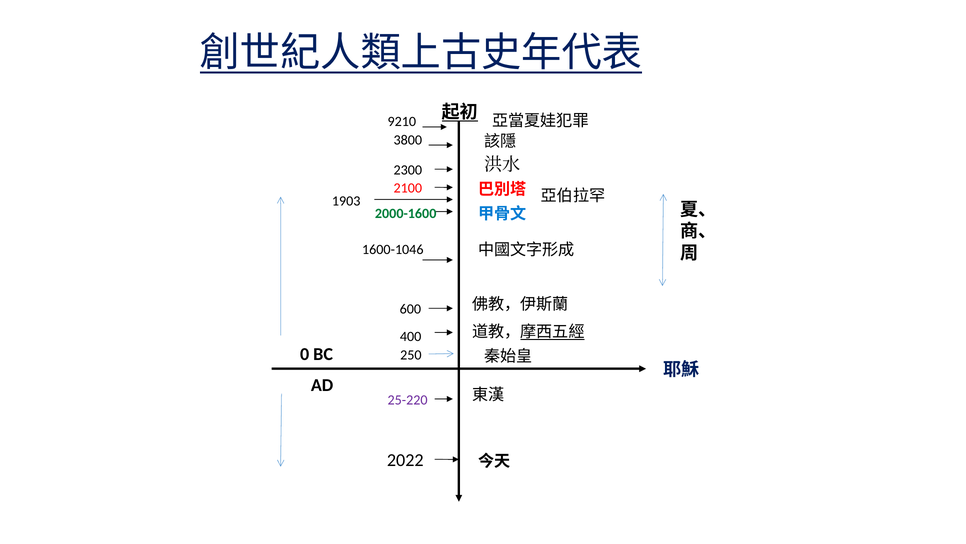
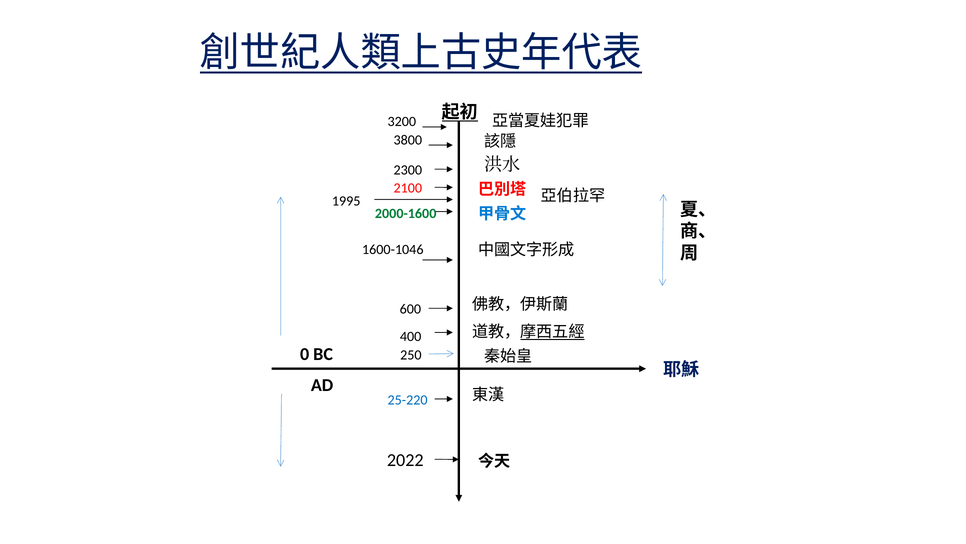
9210: 9210 -> 3200
1903: 1903 -> 1995
25-220 colour: purple -> blue
